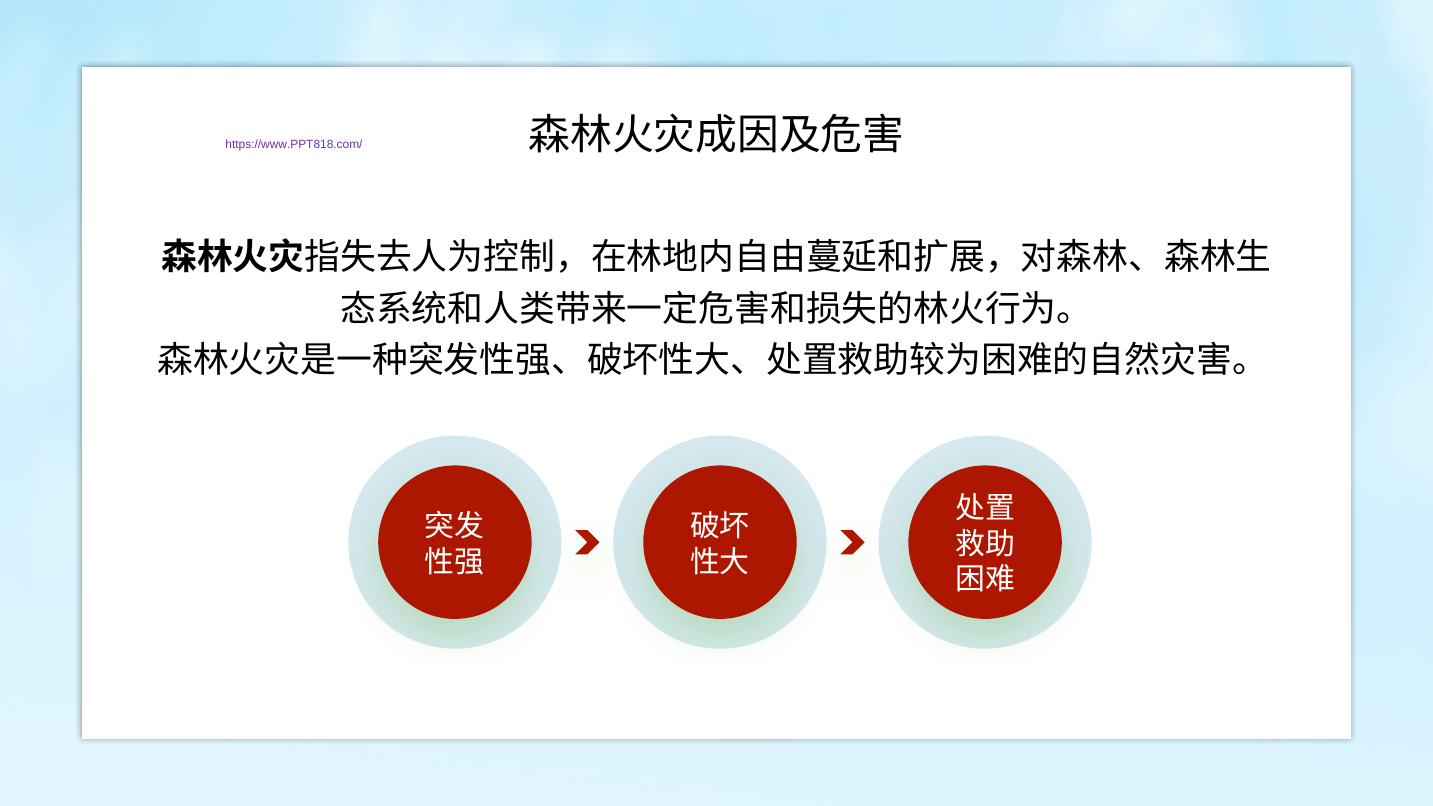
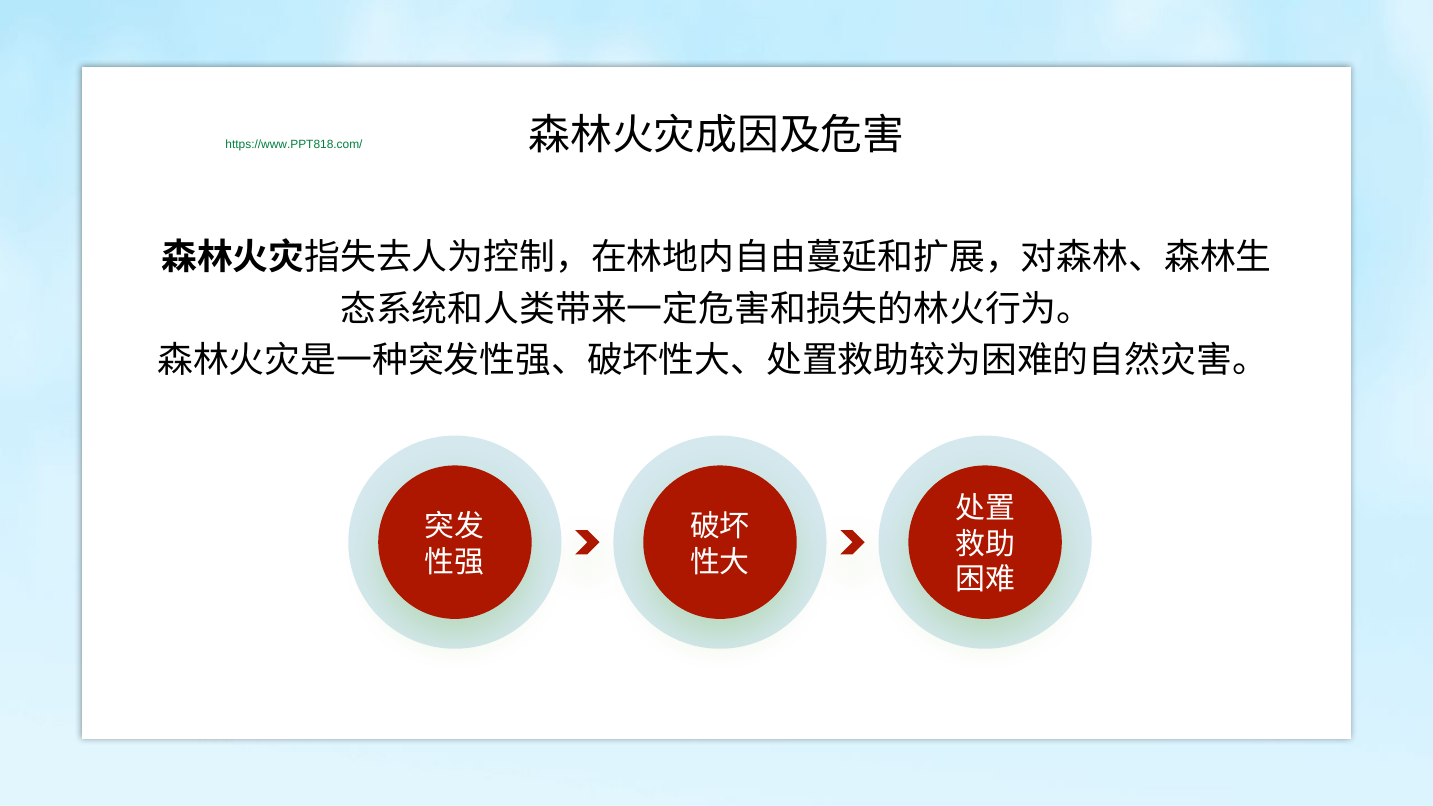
https://www.PPT818.com/ colour: purple -> green
